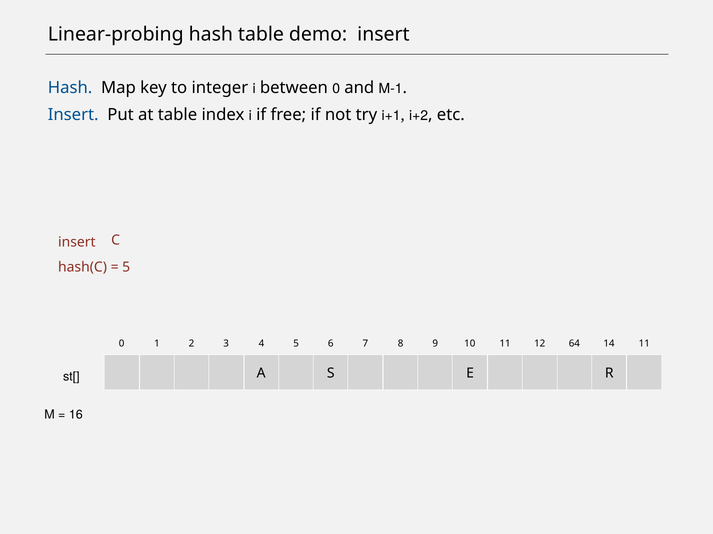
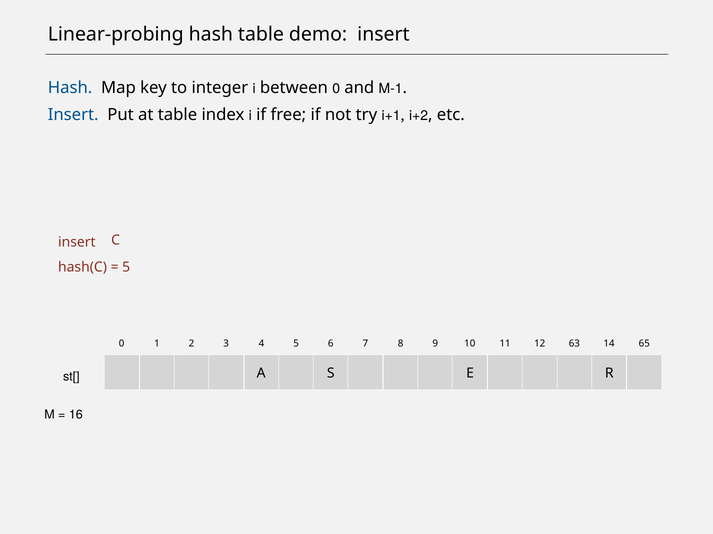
64: 64 -> 63
14 11: 11 -> 65
